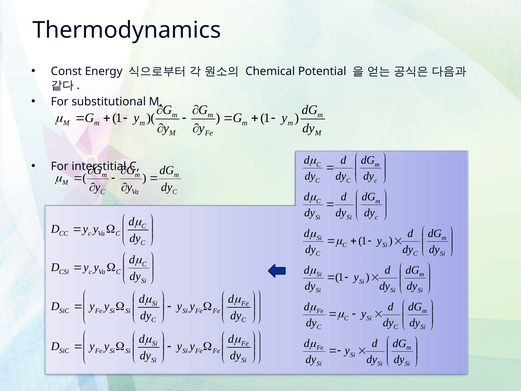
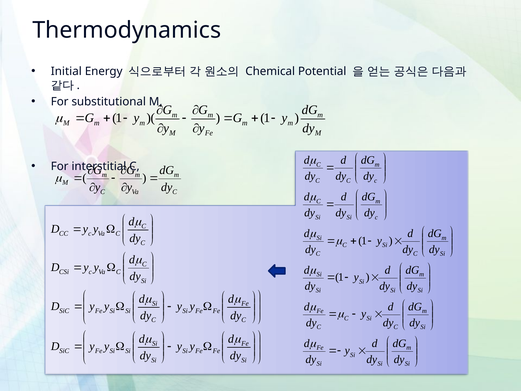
Const: Const -> Initial
